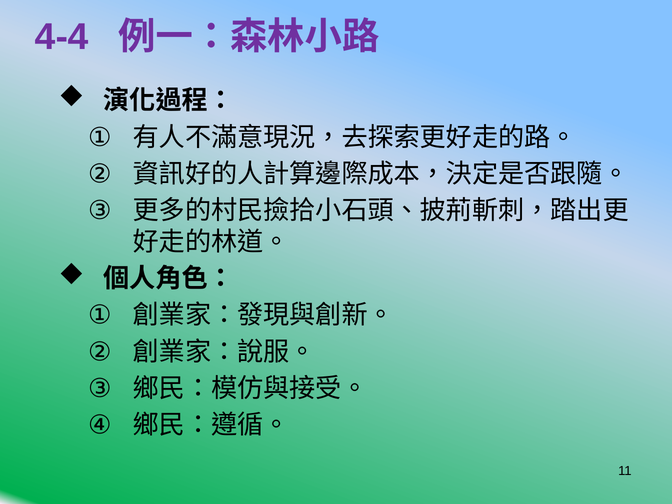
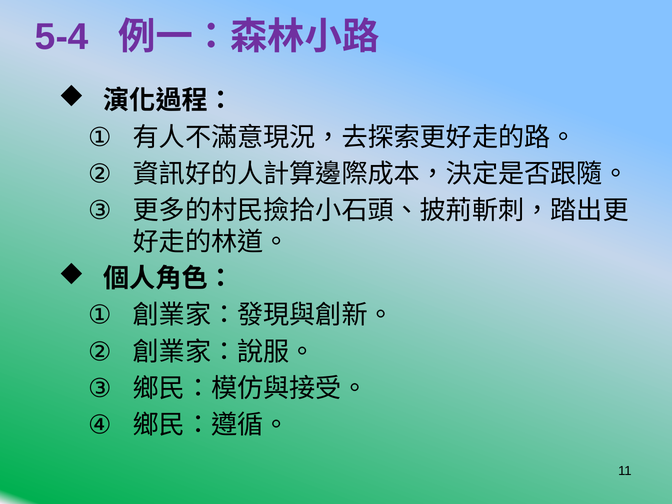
4-4: 4-4 -> 5-4
